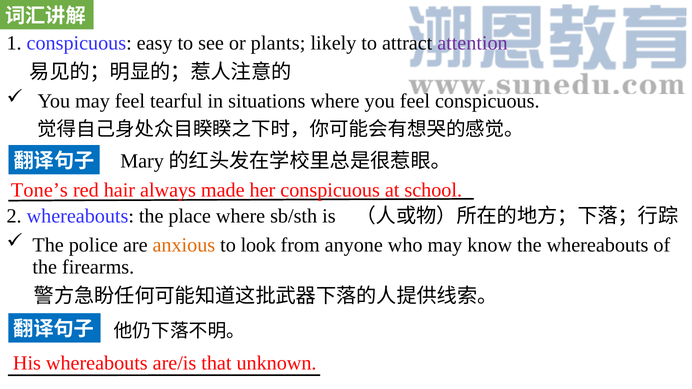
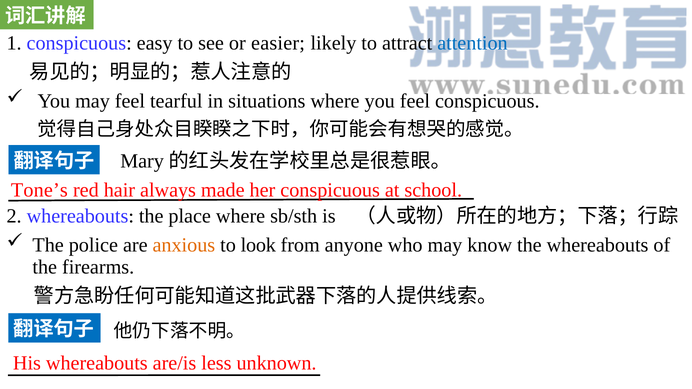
plants: plants -> easier
attention colour: purple -> blue
that: that -> less
